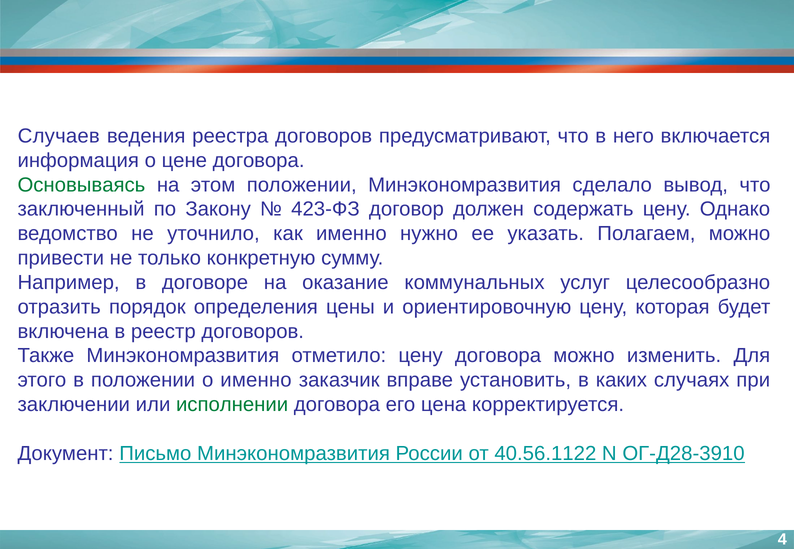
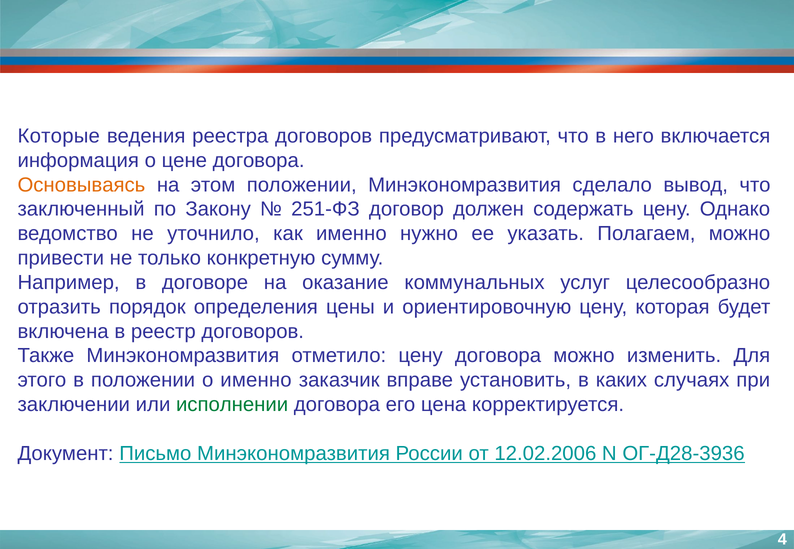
Случаев: Случаев -> Которые
Основываясь colour: green -> orange
423-ФЗ: 423-ФЗ -> 251-ФЗ
40.56.1122: 40.56.1122 -> 12.02.2006
ОГ-Д28-3910: ОГ-Д28-3910 -> ОГ-Д28-3936
